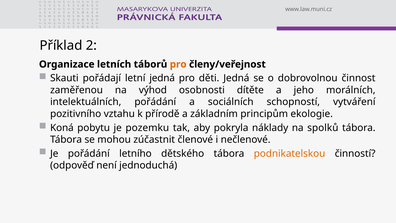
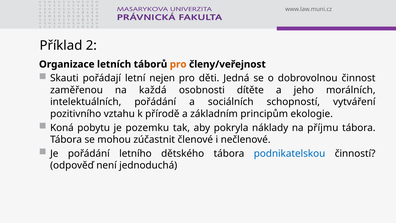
letní jedná: jedná -> nejen
výhod: výhod -> každá
spolků: spolků -> příjmu
podnikatelskou colour: orange -> blue
